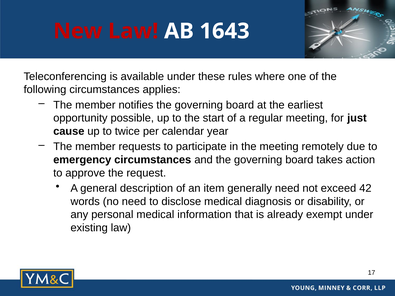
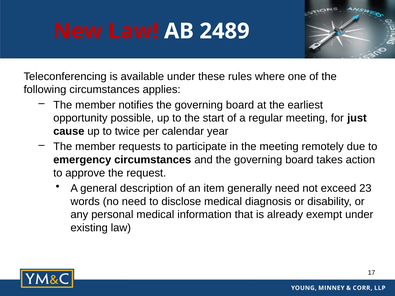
1643: 1643 -> 2489
42: 42 -> 23
